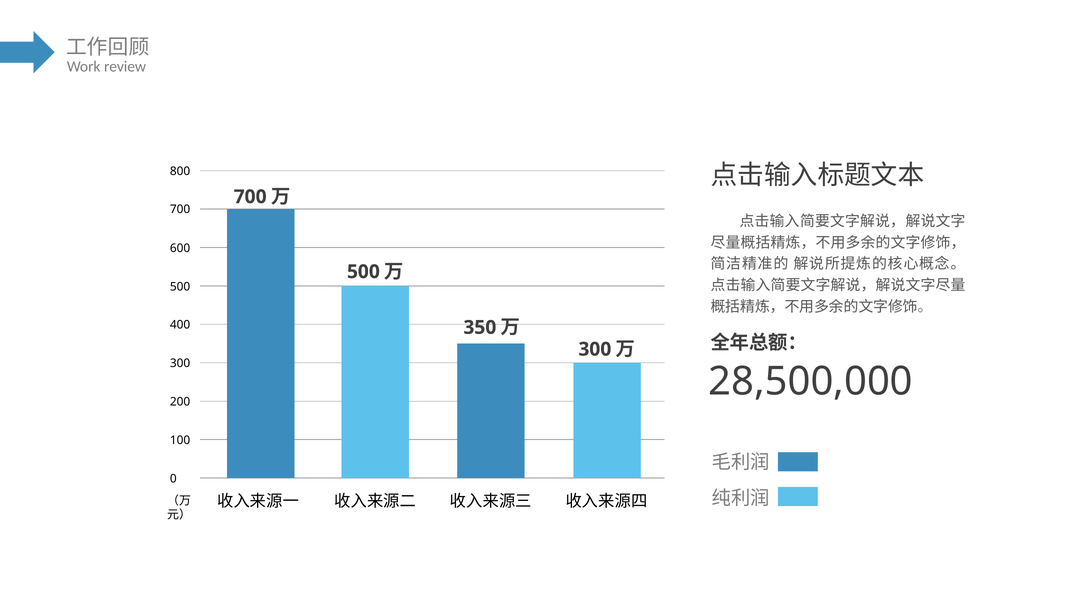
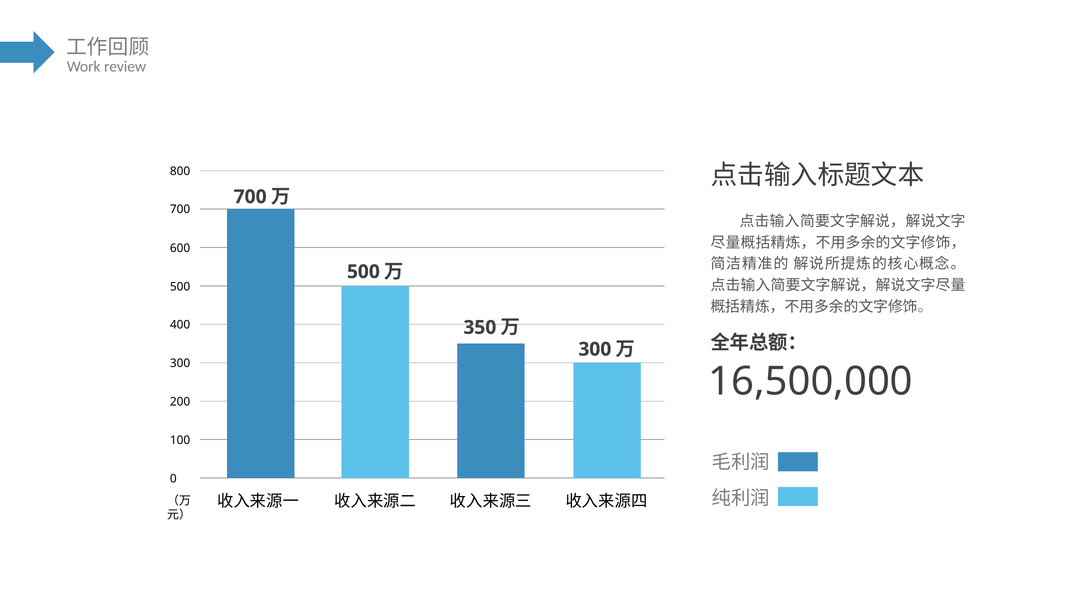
28,500,000: 28,500,000 -> 16,500,000
